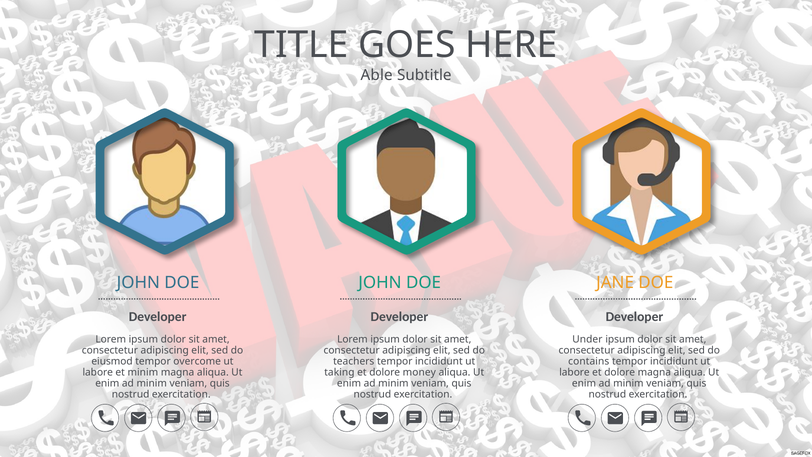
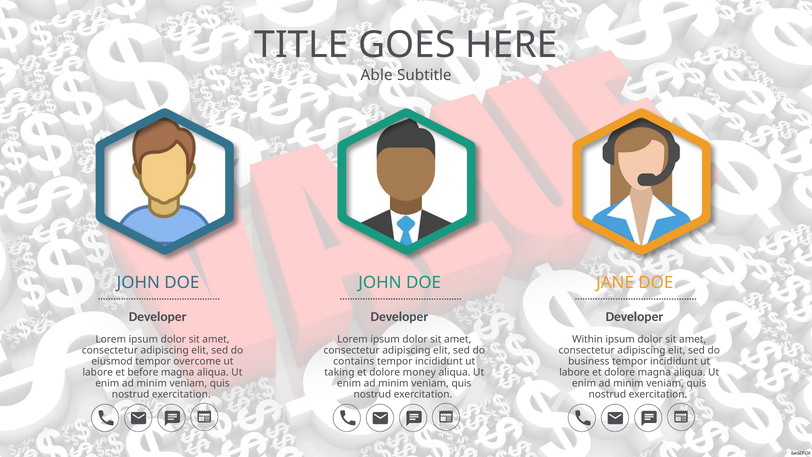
Under: Under -> Within
teachers: teachers -> contains
contains: contains -> business
et minim: minim -> before
